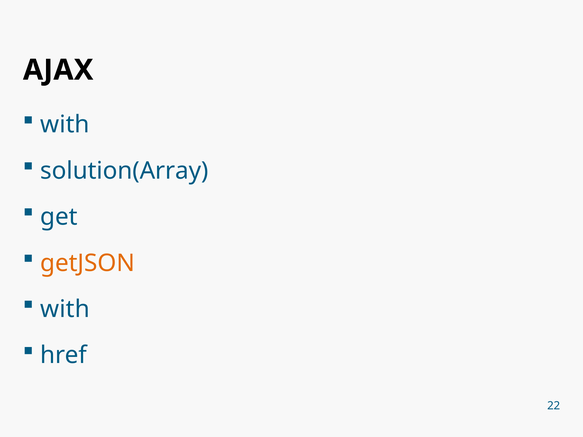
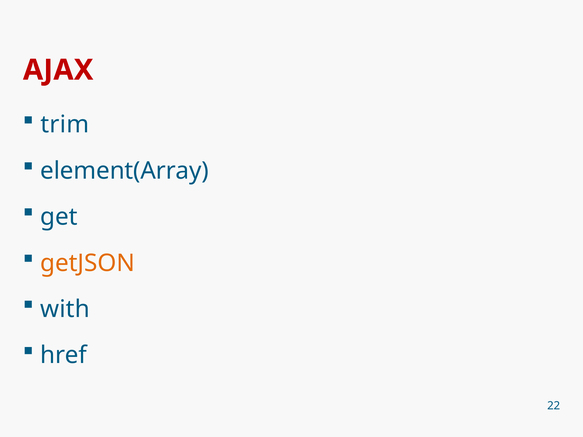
AJAX colour: black -> red
with at (65, 125): with -> trim
solution(Array: solution(Array -> element(Array
